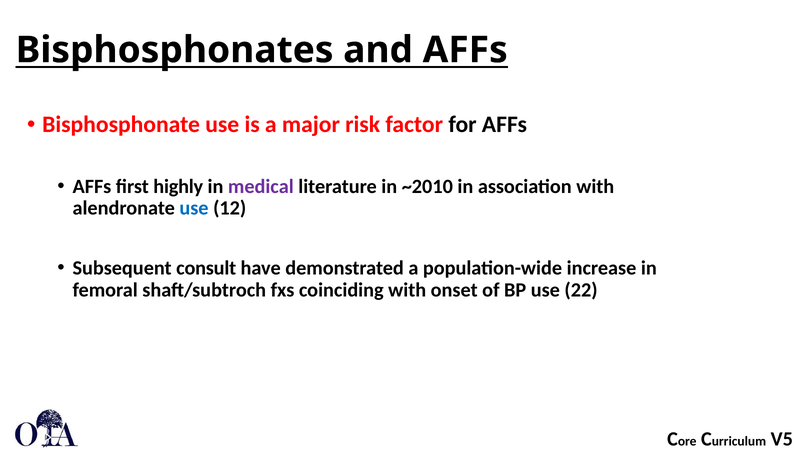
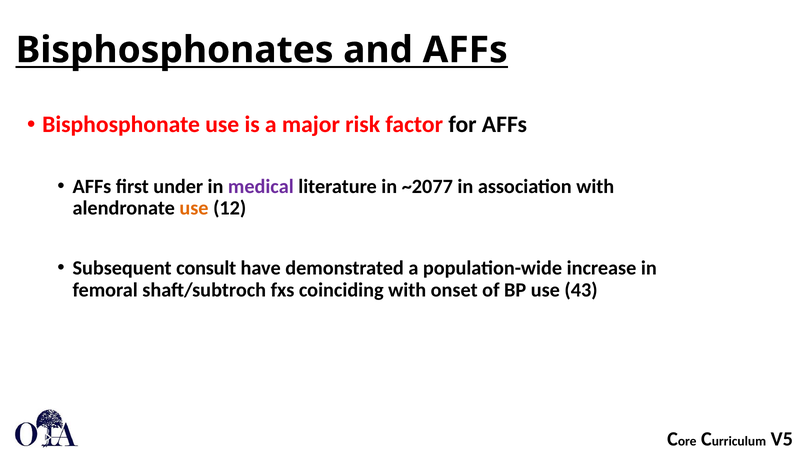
highly: highly -> under
~2010: ~2010 -> ~2077
use at (194, 209) colour: blue -> orange
22: 22 -> 43
